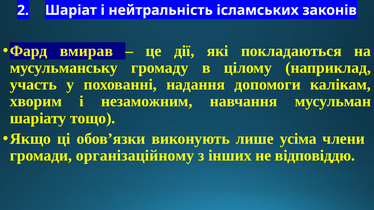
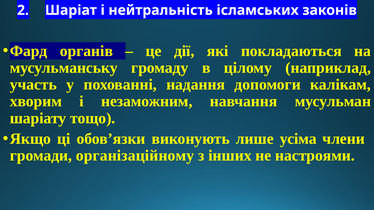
вмирав: вмирав -> органів
відповіддю: відповіддю -> настроями
